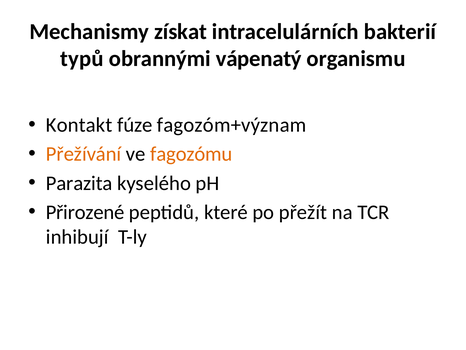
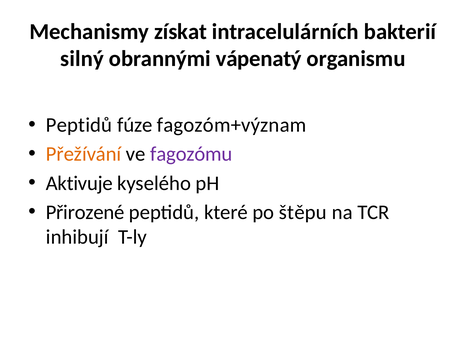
typů: typů -> silný
Kontakt at (79, 125): Kontakt -> Peptidů
fagozómu colour: orange -> purple
Parazita: Parazita -> Aktivuje
přežít: přežít -> štěpu
